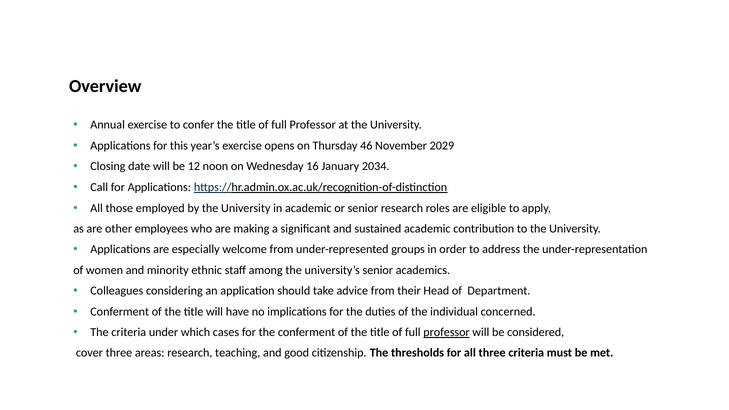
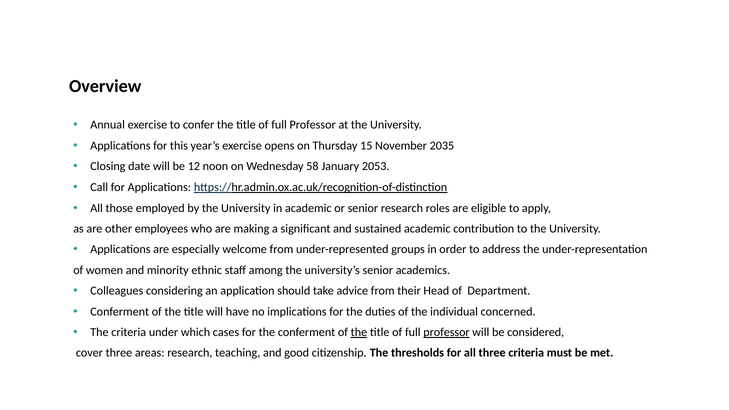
46: 46 -> 15
2029: 2029 -> 2035
16: 16 -> 58
2034: 2034 -> 2053
the at (359, 332) underline: none -> present
